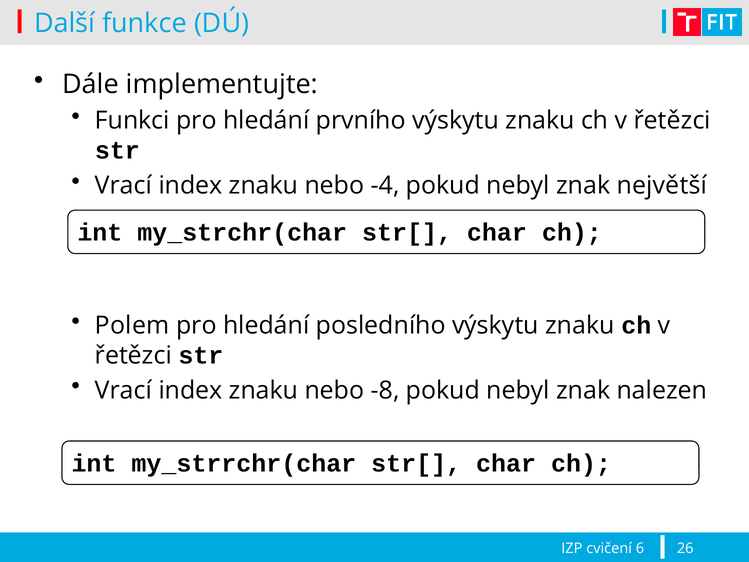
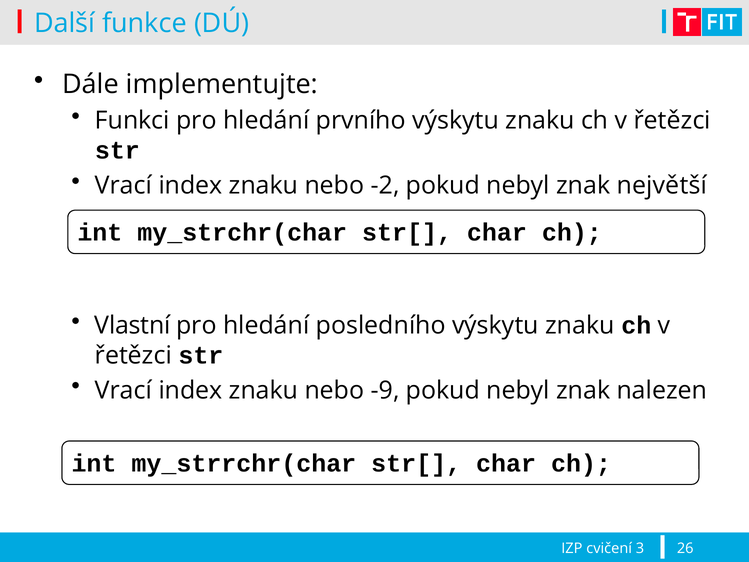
-4: -4 -> -2
Polem: Polem -> Vlastní
-8: -8 -> -9
6: 6 -> 3
